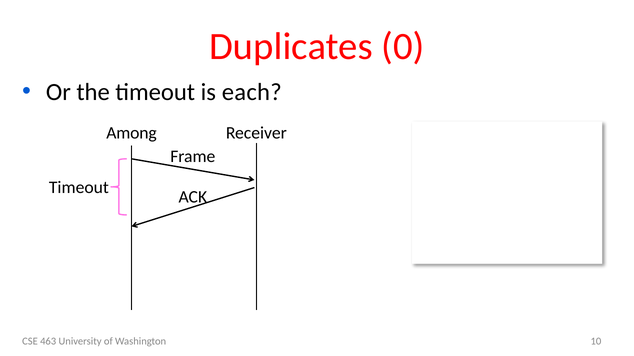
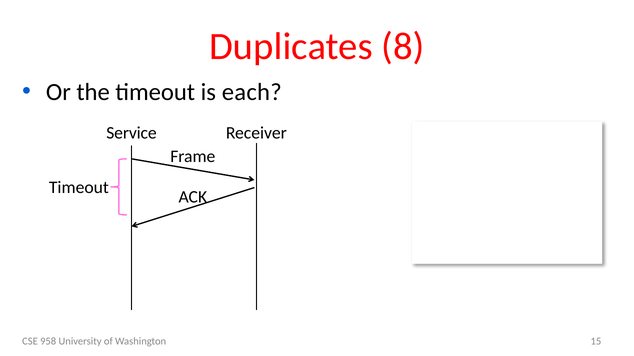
0: 0 -> 8
Among: Among -> Service
463: 463 -> 958
10: 10 -> 15
